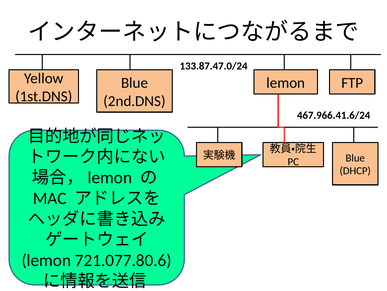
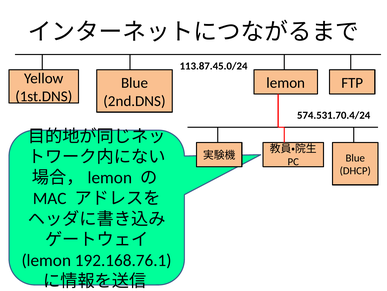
133.87.47.0/24: 133.87.47.0/24 -> 113.87.45.0/24
467.966.41.6/24: 467.966.41.6/24 -> 574.531.70.4/24
721.077.80.6: 721.077.80.6 -> 192.168.76.1
